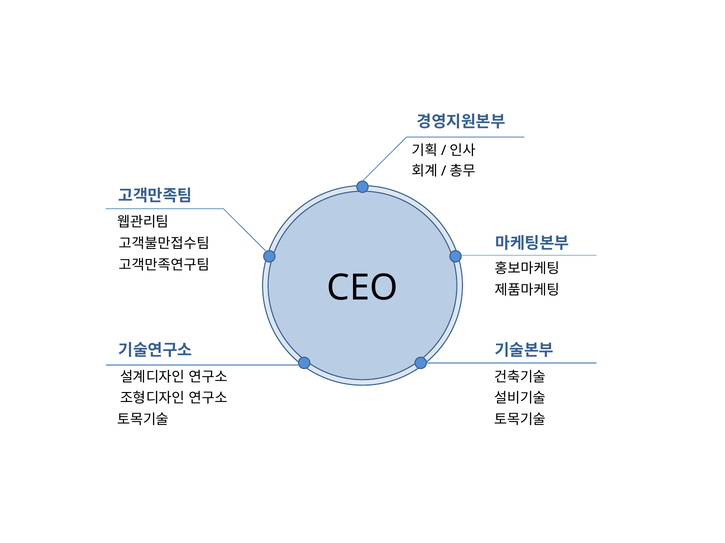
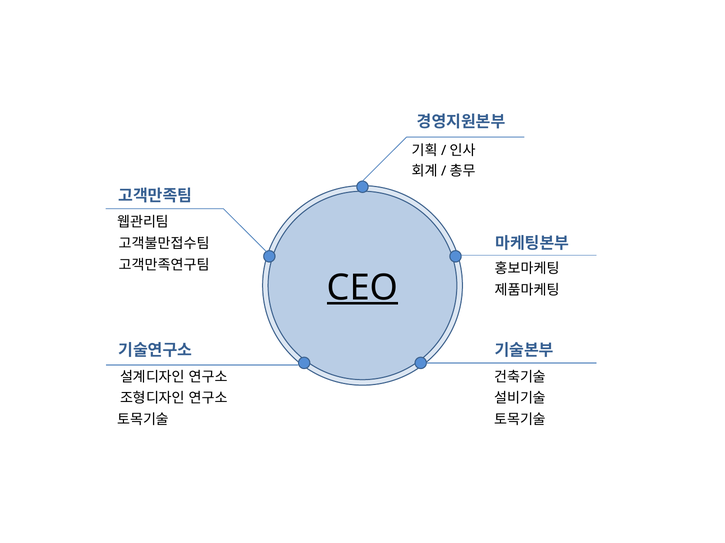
CEO underline: none -> present
